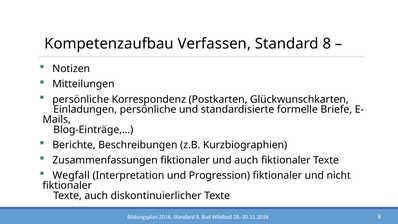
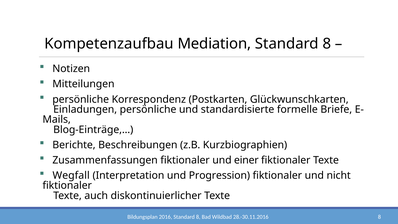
Verfassen: Verfassen -> Mediation
und auch: auch -> einer
